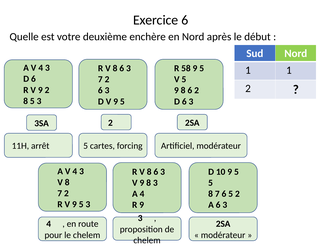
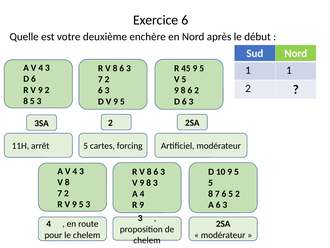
58: 58 -> 45
